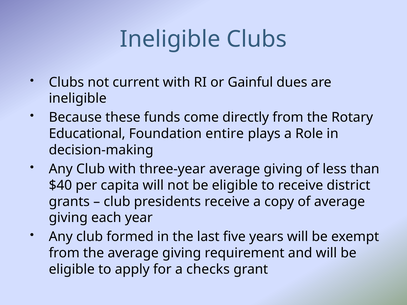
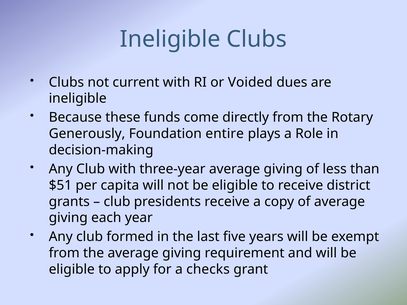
Gainful: Gainful -> Voided
Educational: Educational -> Generously
$40: $40 -> $51
